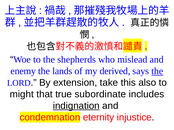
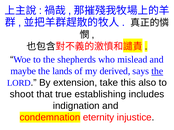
enemy: enemy -> maybe
might: might -> shoot
subordinate: subordinate -> establishing
indignation underline: present -> none
